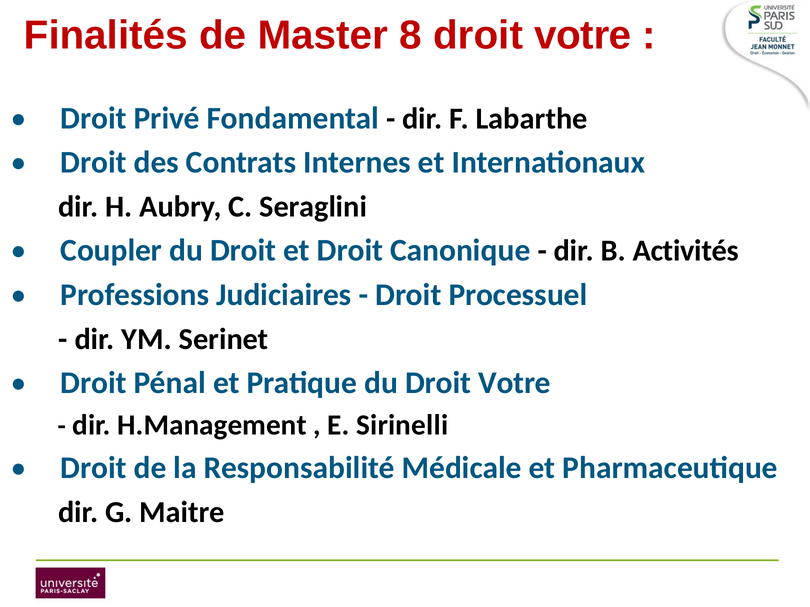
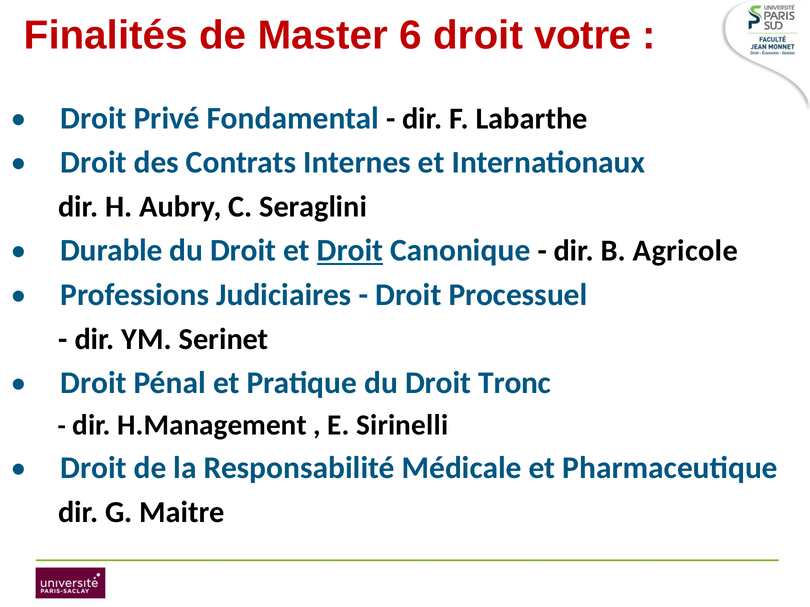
8: 8 -> 6
Coupler: Coupler -> Durable
Droit at (350, 251) underline: none -> present
Activités: Activités -> Agricole
du Droit Votre: Votre -> Tronc
